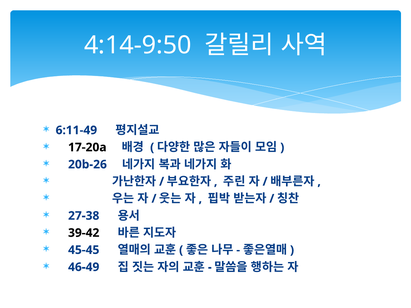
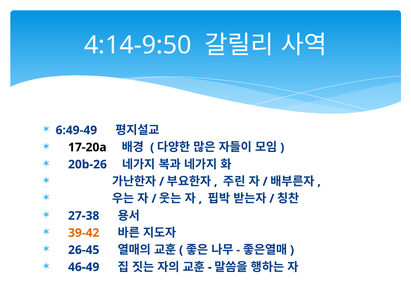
6:11-49: 6:11-49 -> 6:49-49
39-42 colour: black -> orange
45-45: 45-45 -> 26-45
